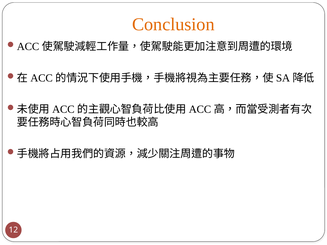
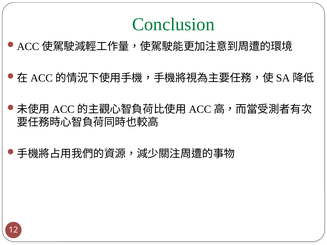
Conclusion colour: orange -> green
